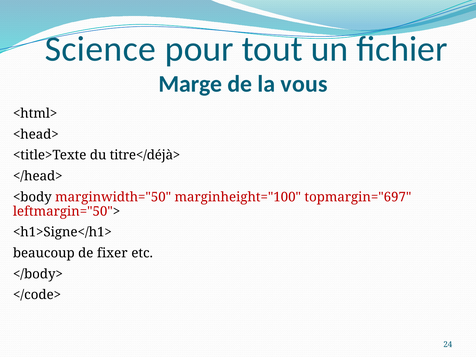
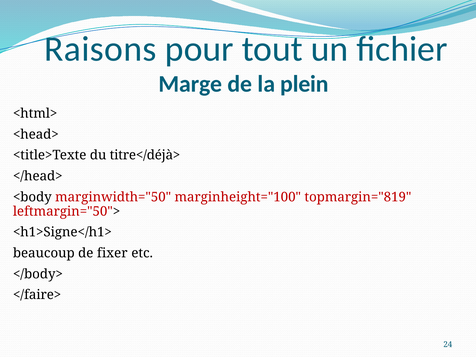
Science: Science -> Raisons
vous: vous -> plein
topmargin="697: topmargin="697 -> topmargin="819
</code>: </code> -> </faire>
